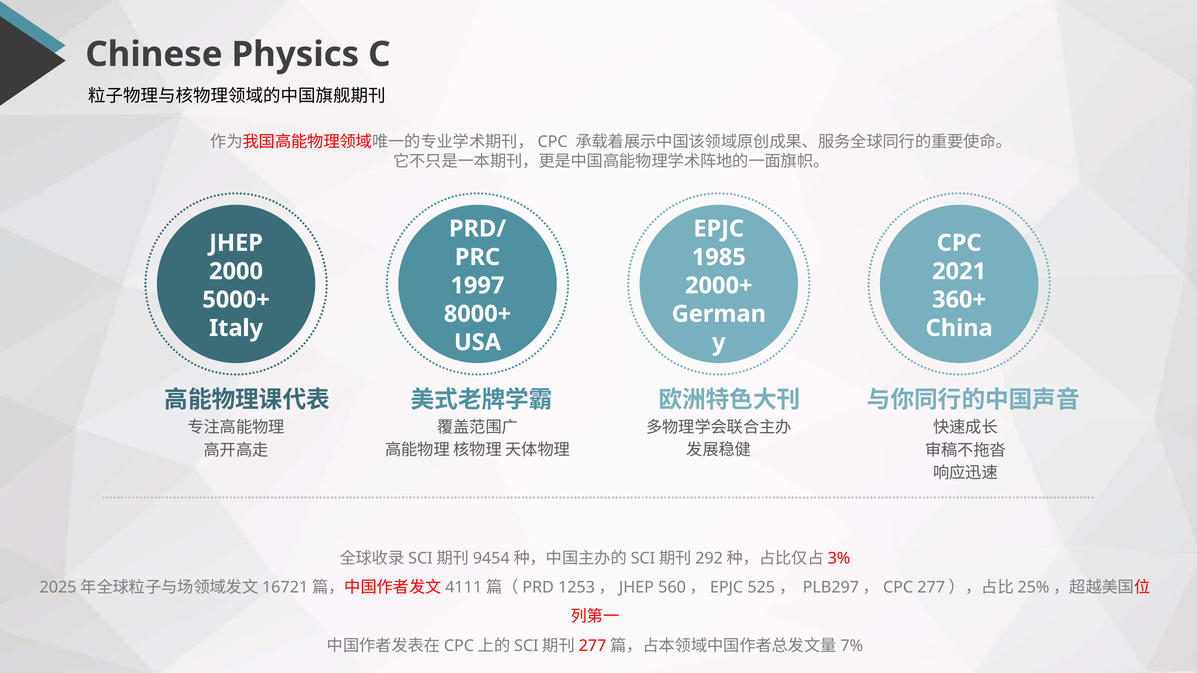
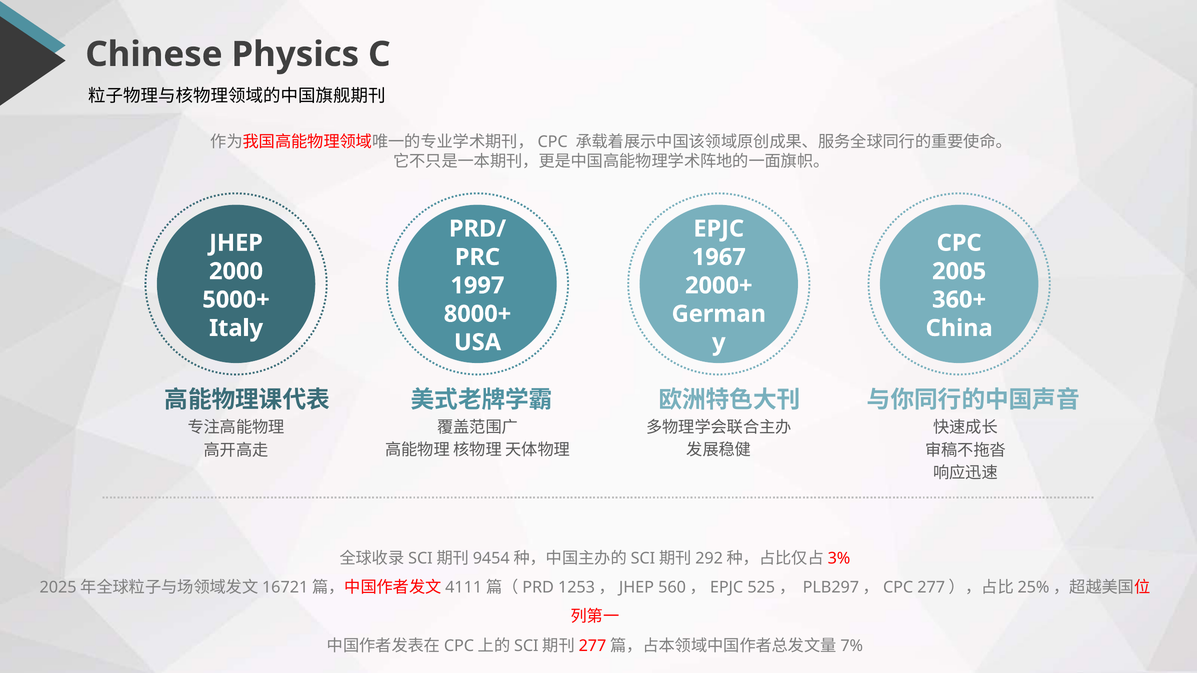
1985: 1985 -> 1967
2021: 2021 -> 2005
